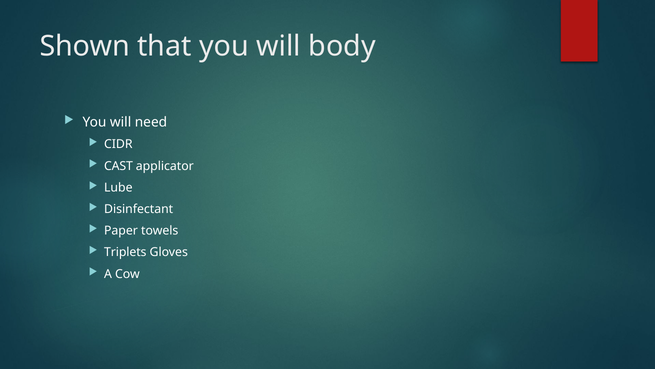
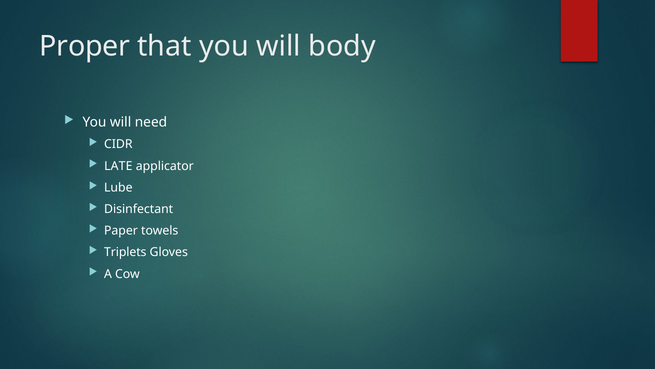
Shown: Shown -> Proper
CAST: CAST -> LATE
